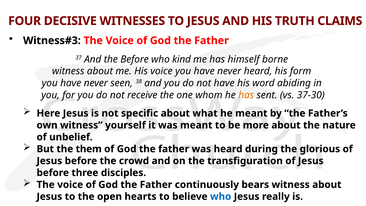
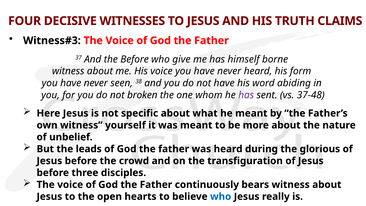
kind: kind -> give
receive: receive -> broken
has at (246, 95) colour: orange -> purple
37-30: 37-30 -> 37-48
them: them -> leads
